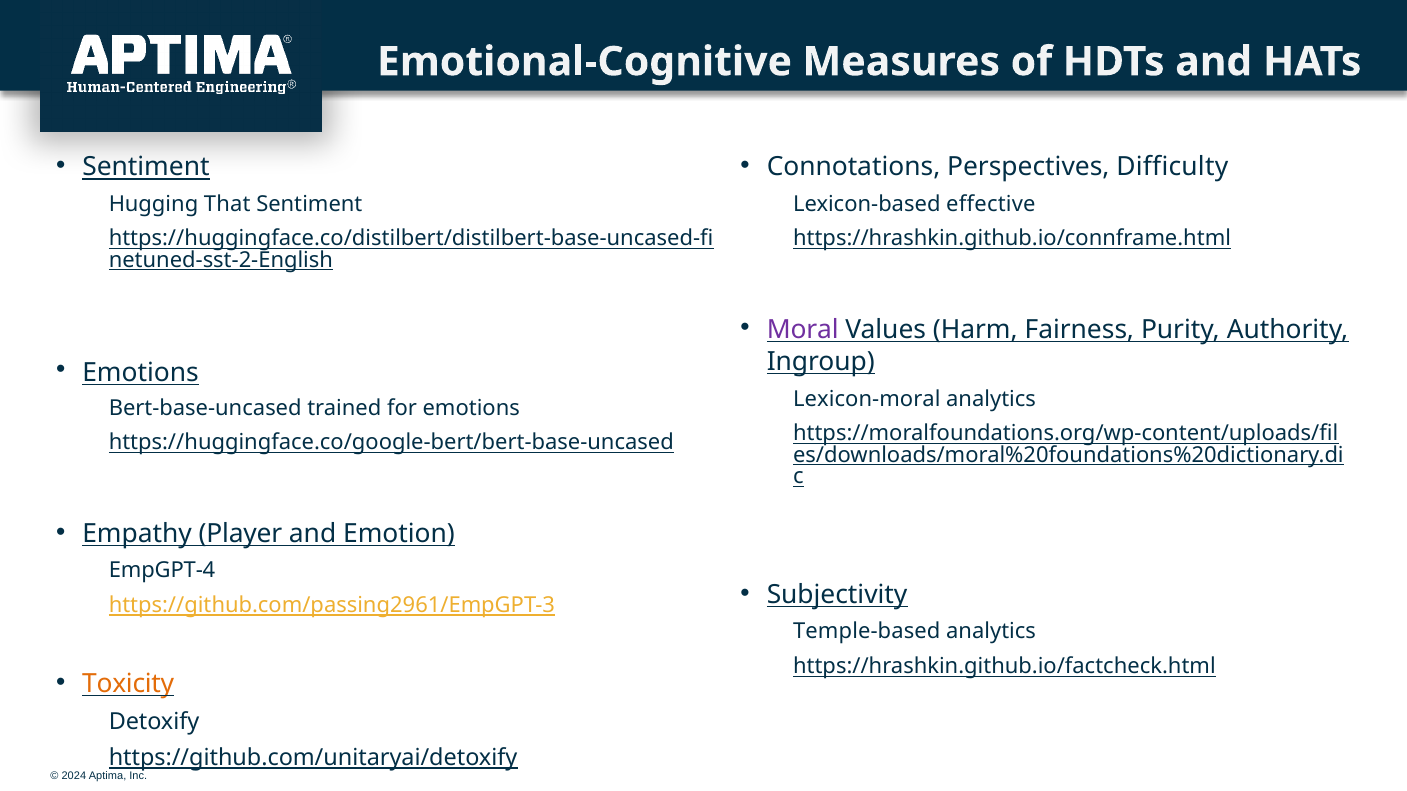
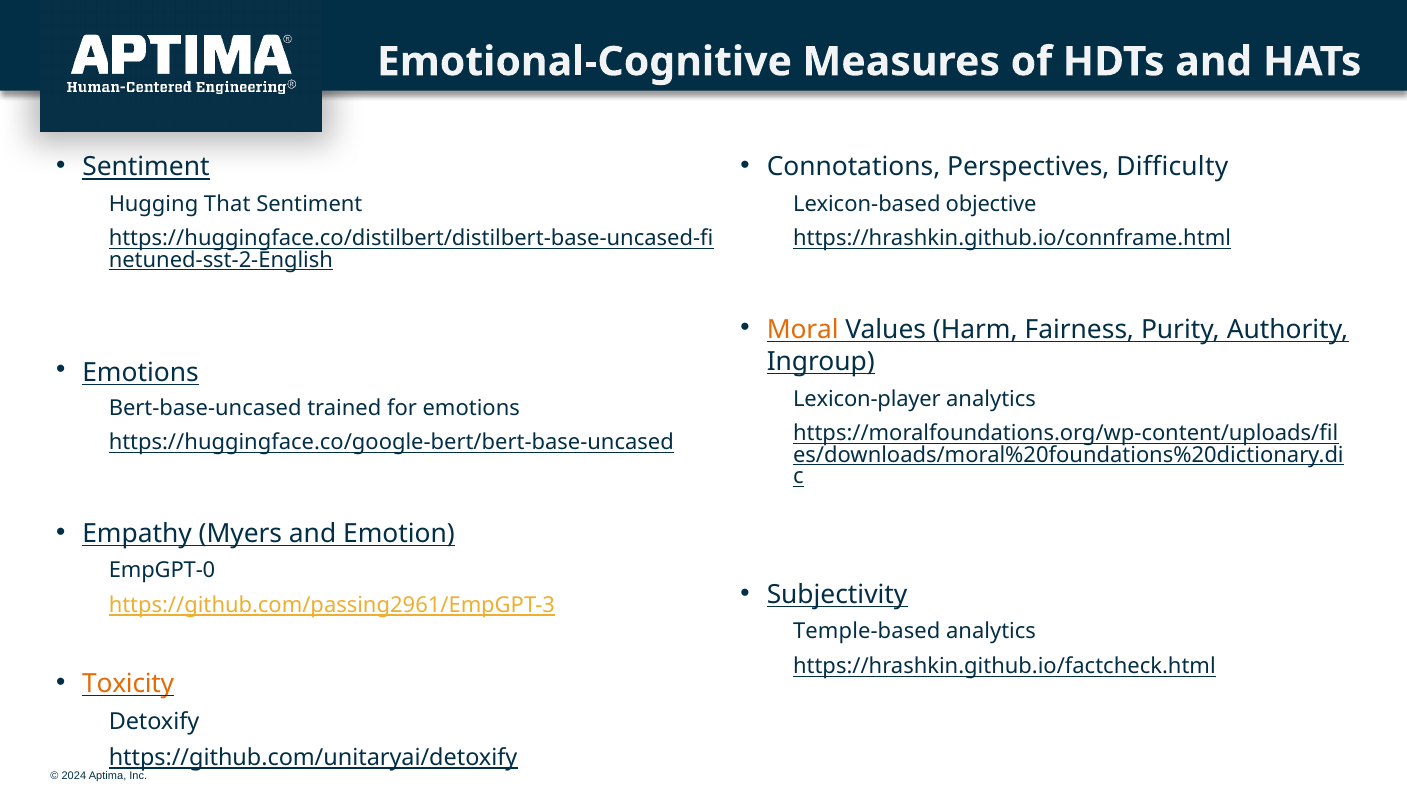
effective: effective -> objective
Moral colour: purple -> orange
Lexicon-moral: Lexicon-moral -> Lexicon-player
Player: Player -> Myers
EmpGPT-4: EmpGPT-4 -> EmpGPT-0
